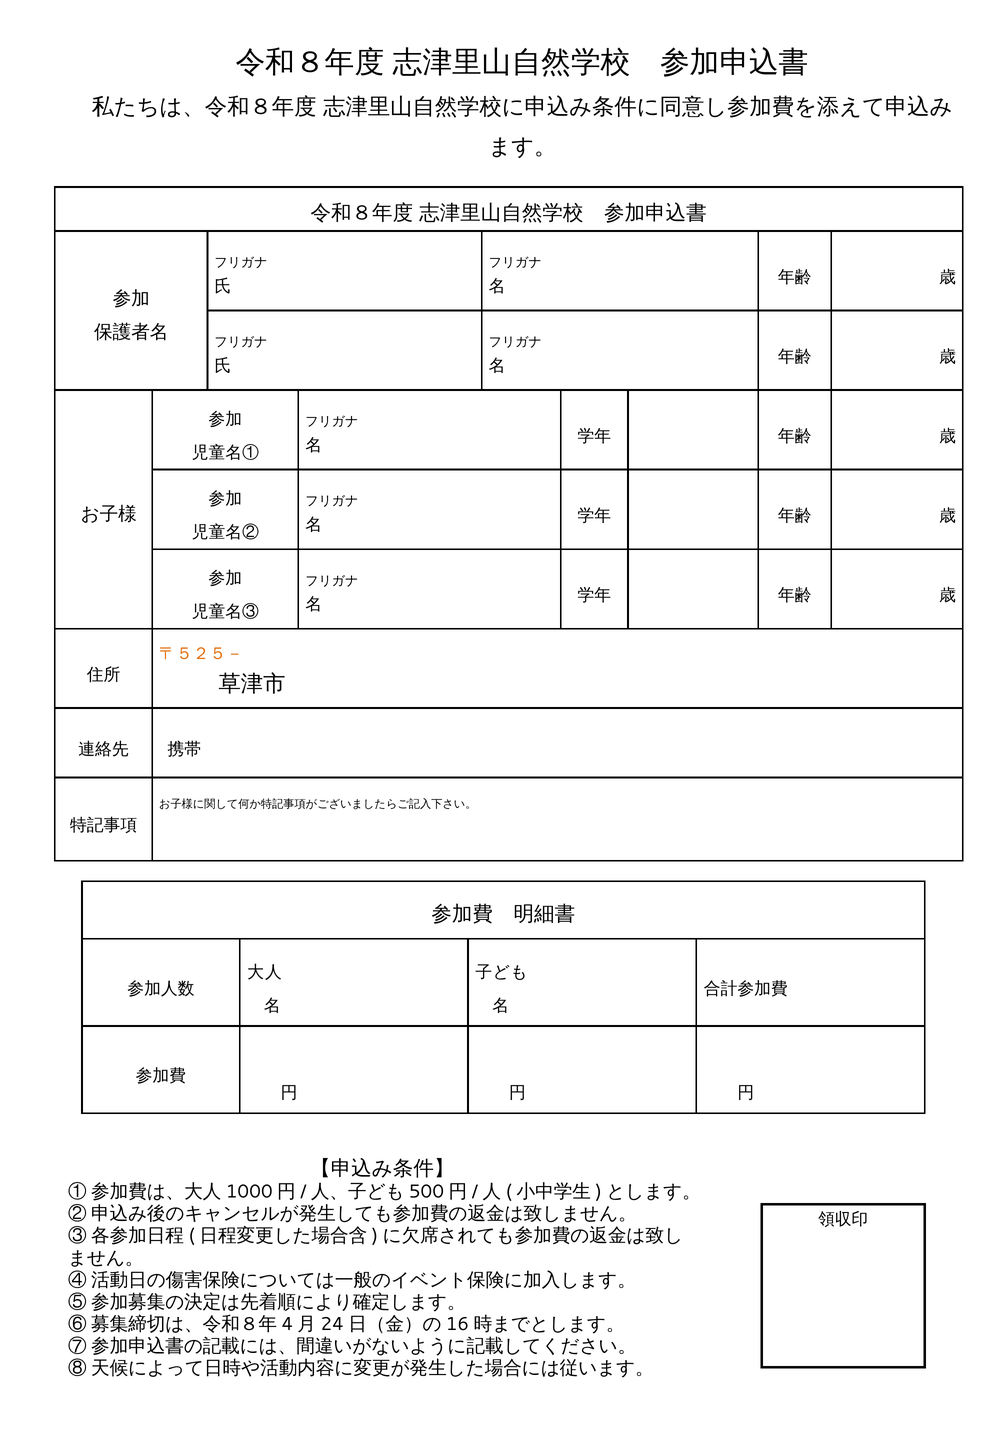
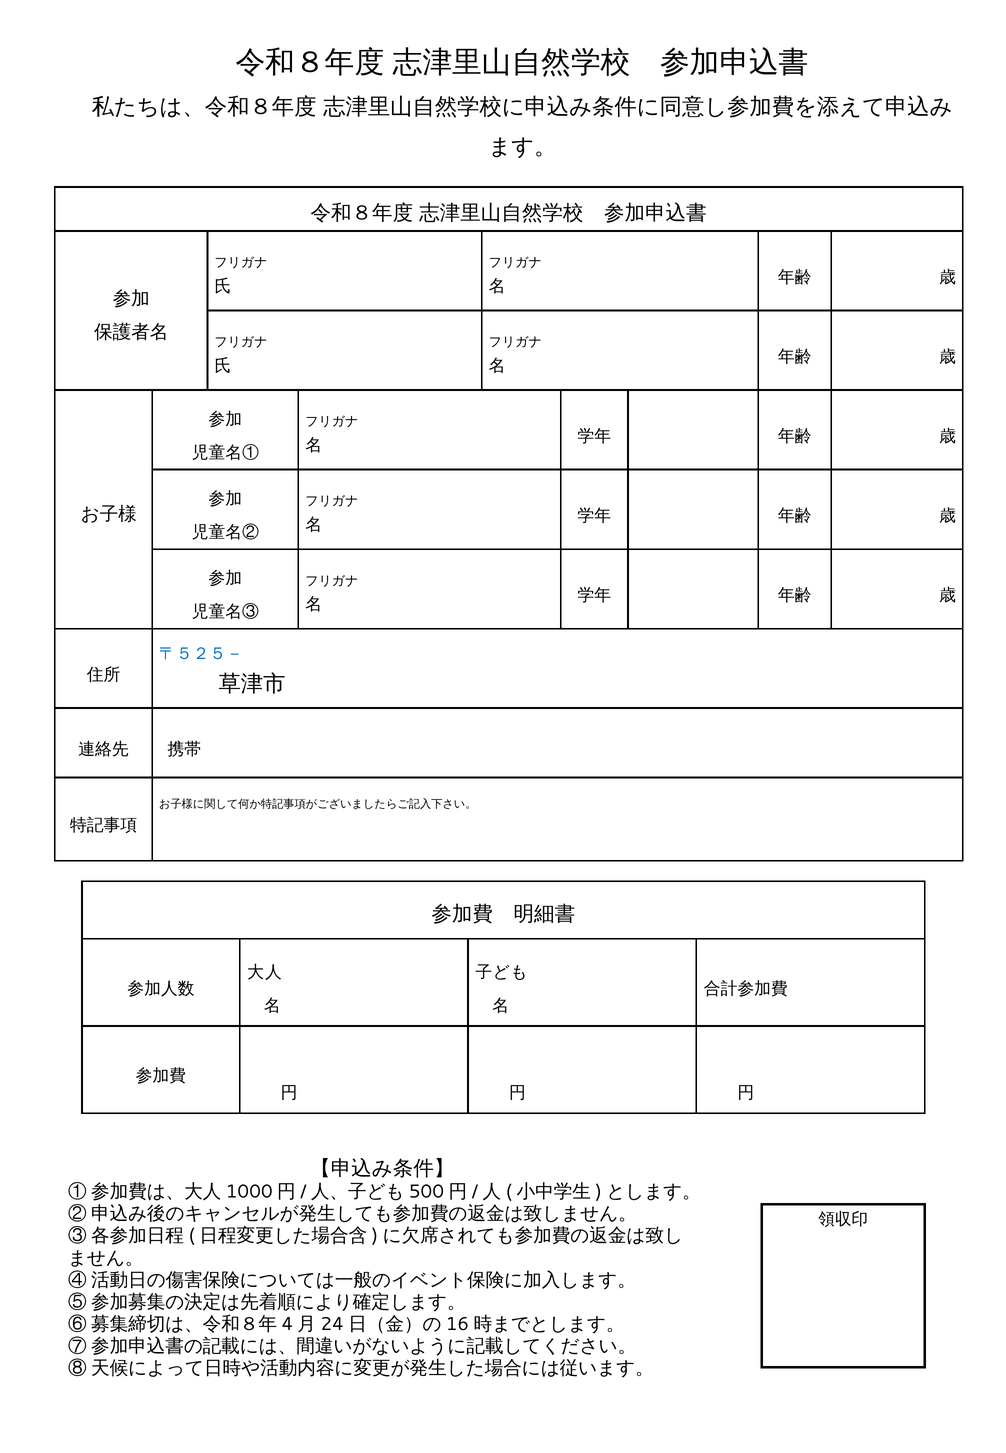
〒５２５－ colour: orange -> blue
